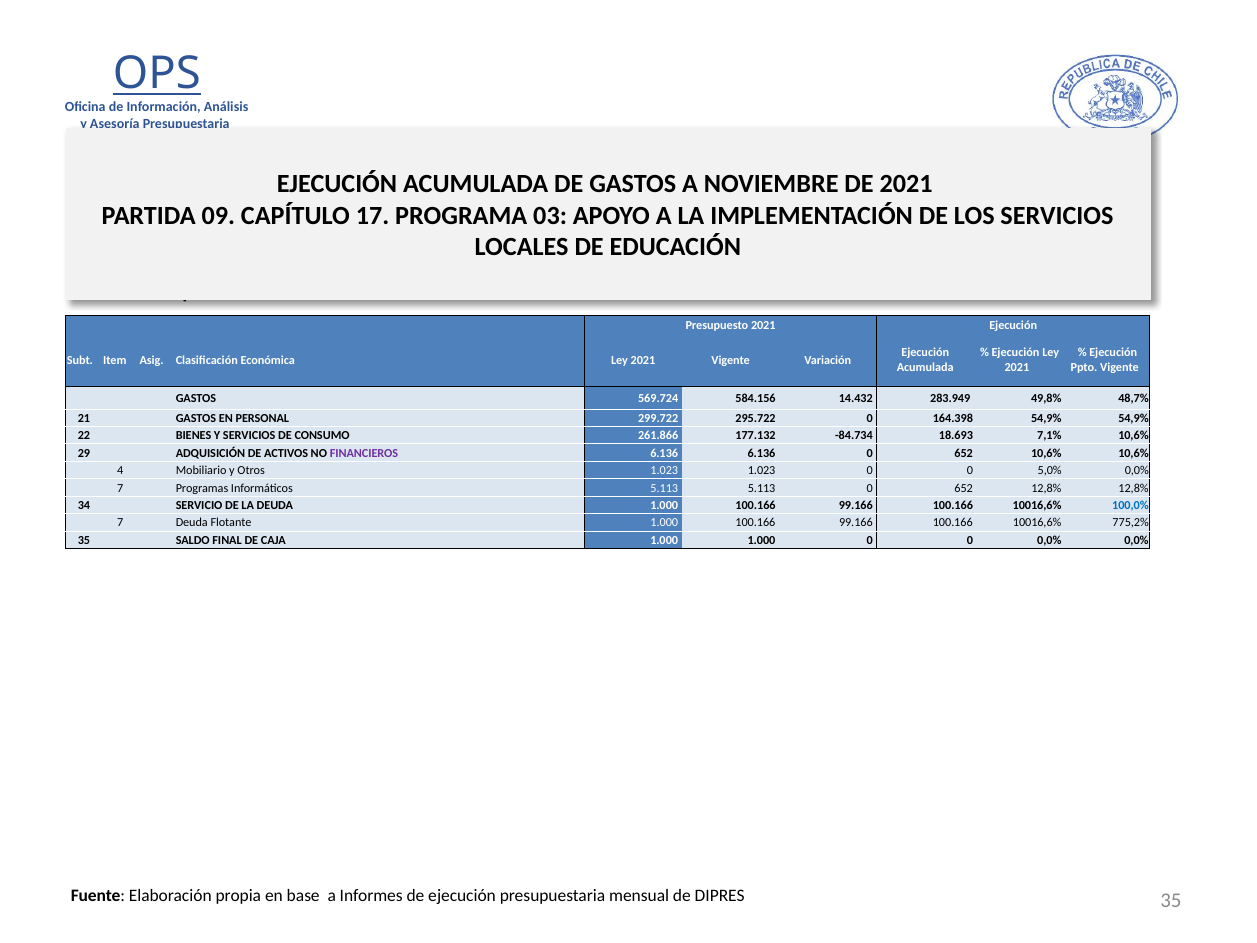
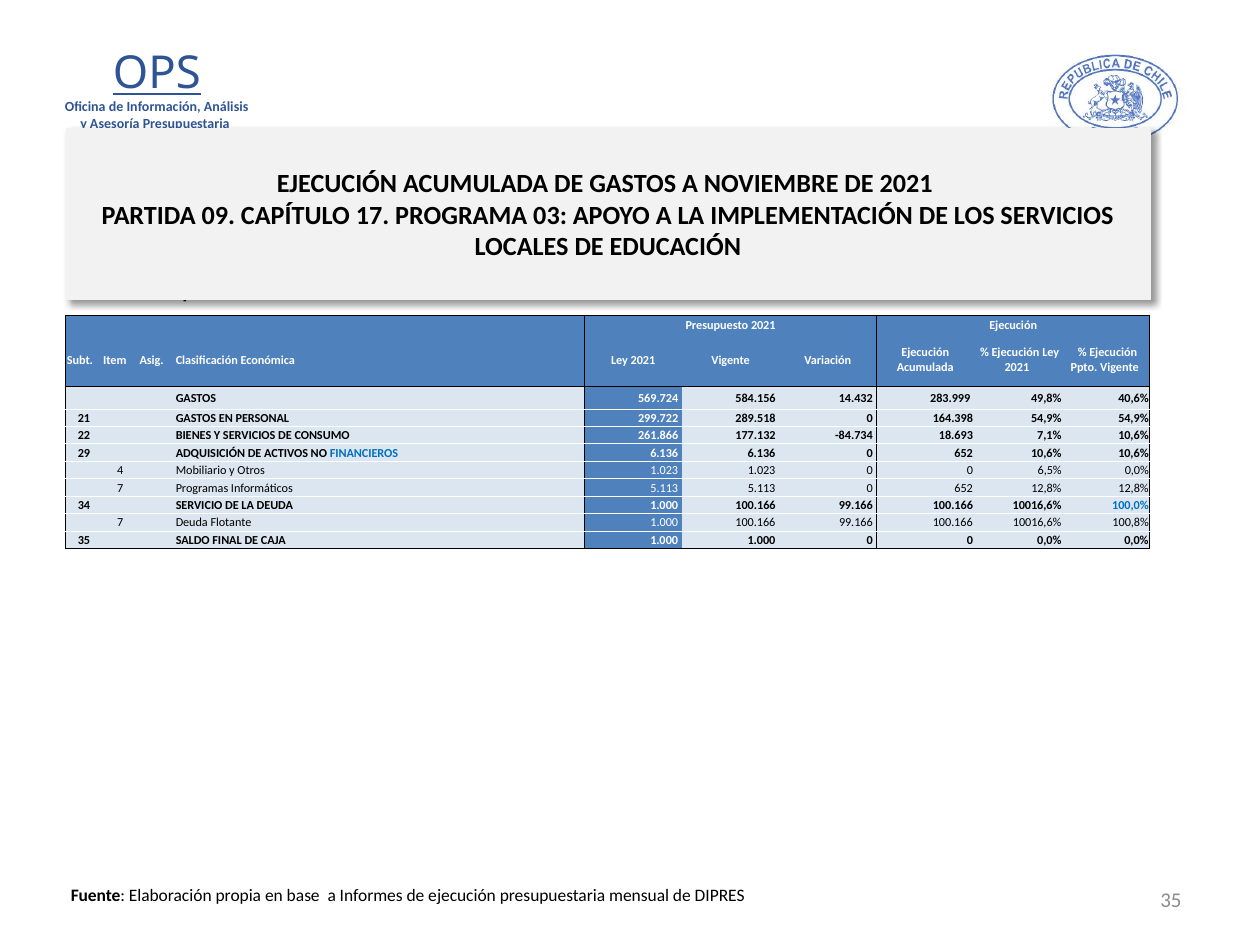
283.949: 283.949 -> 283.999
48,7%: 48,7% -> 40,6%
295.722: 295.722 -> 289.518
FINANCIEROS colour: purple -> blue
5,0%: 5,0% -> 6,5%
775,2%: 775,2% -> 100,8%
